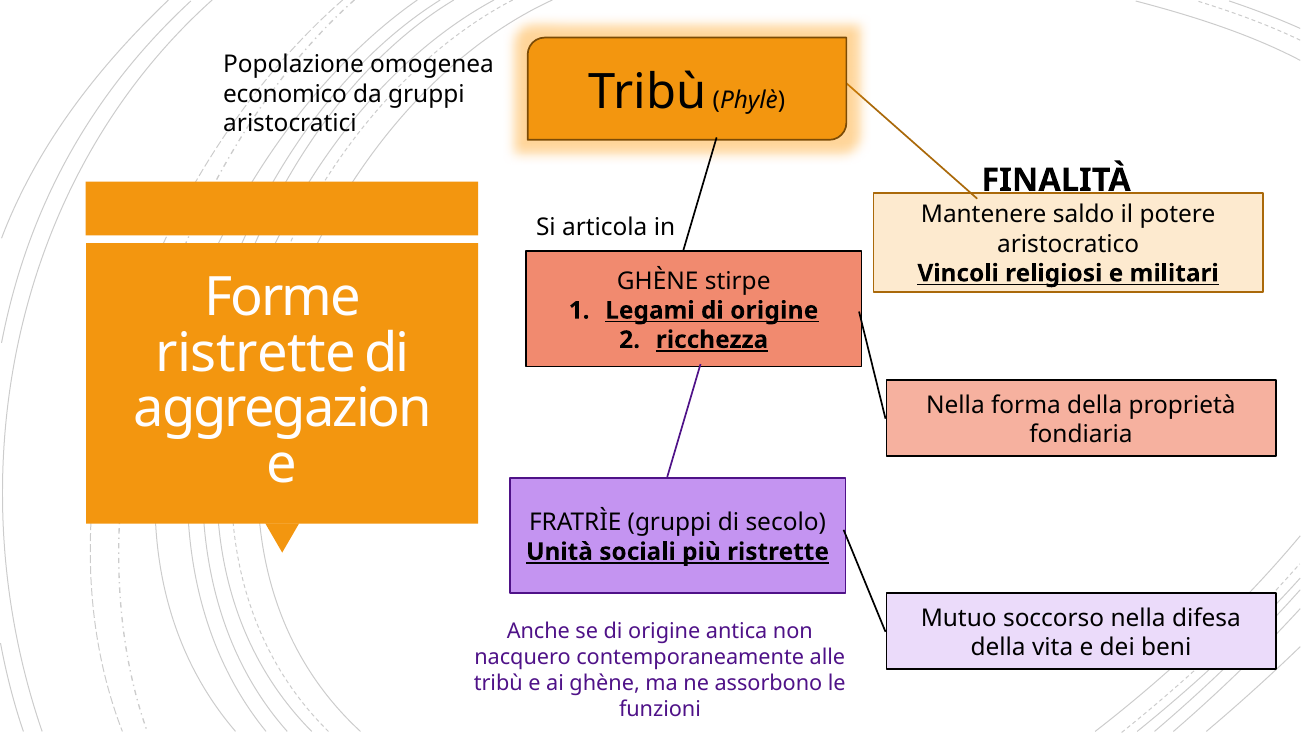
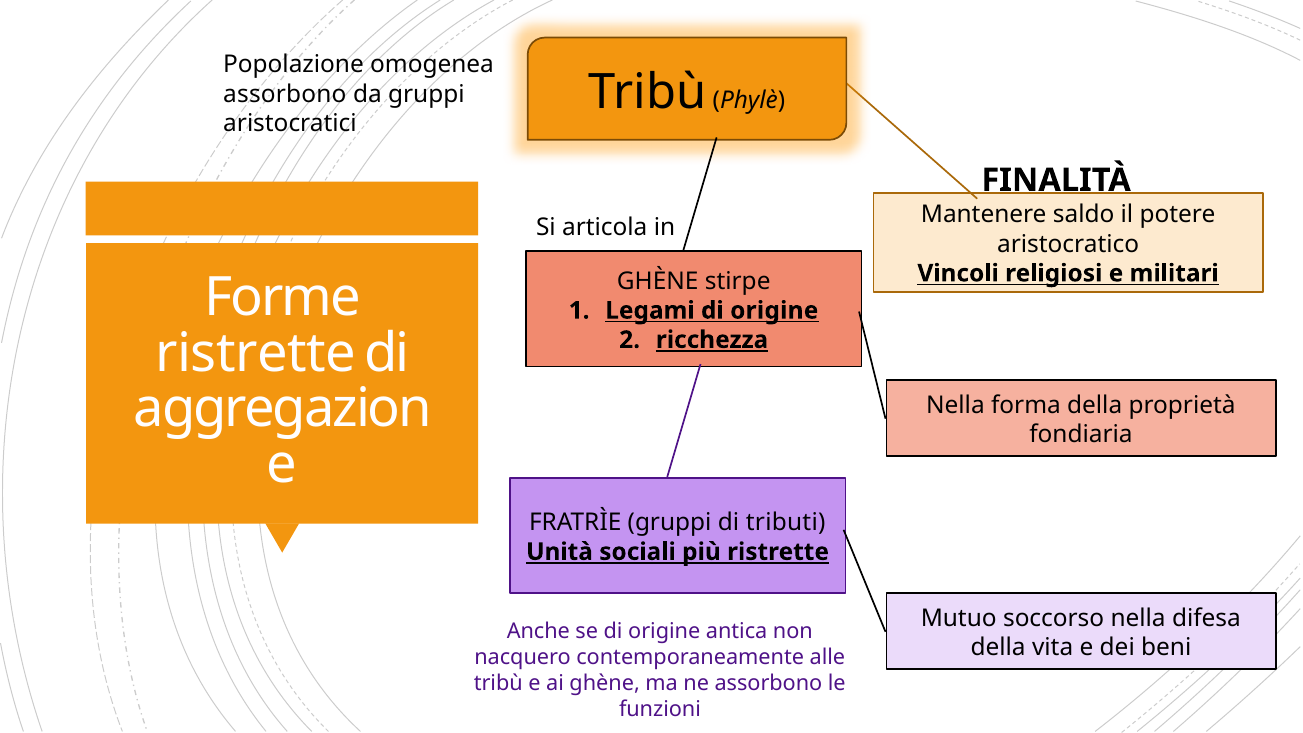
economico at (285, 94): economico -> assorbono
secolo: secolo -> tributi
